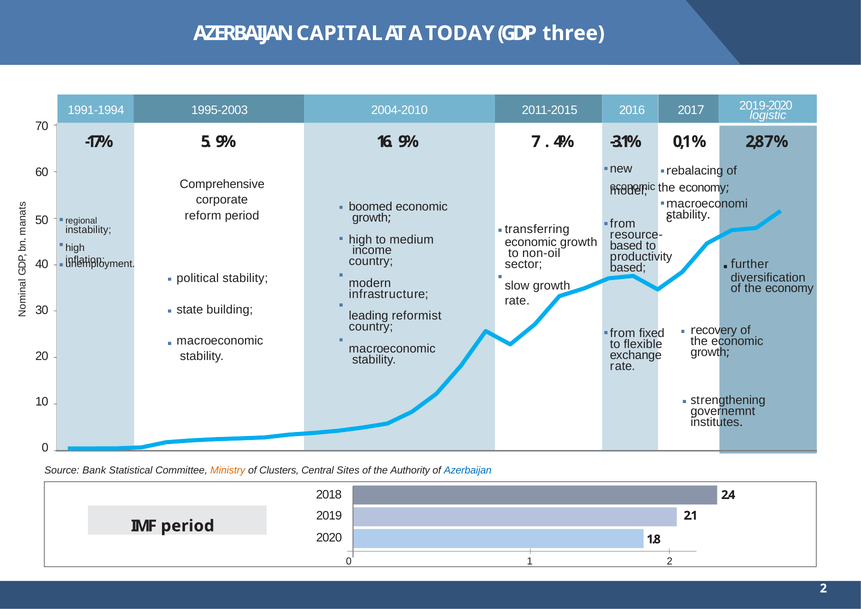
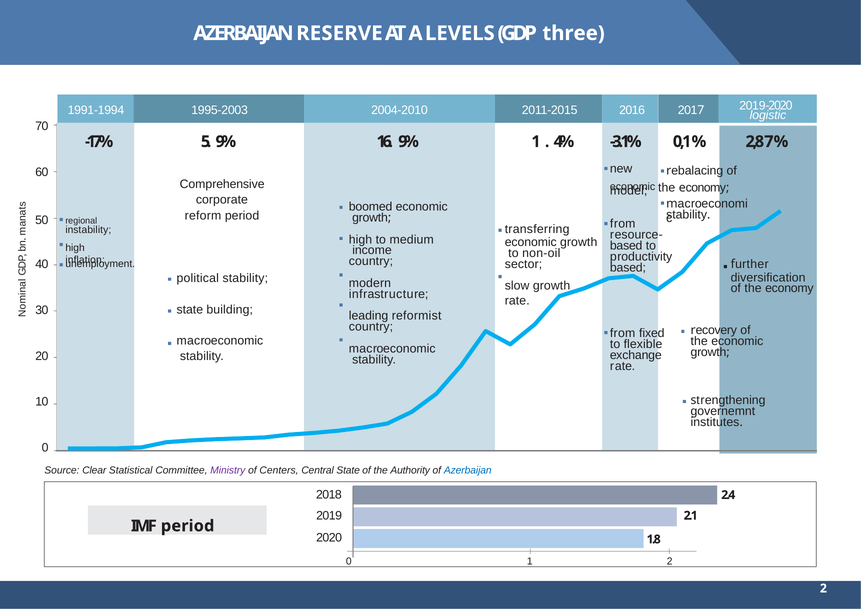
CAPITAL: CAPITAL -> RESERVE
TODAY: TODAY -> LEVELS
9% 7: 7 -> 1
Bank: Bank -> Clear
Ministry colour: orange -> purple
Clusters: Clusters -> Centers
Central Sites: Sites -> State
